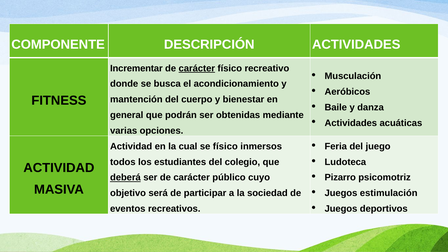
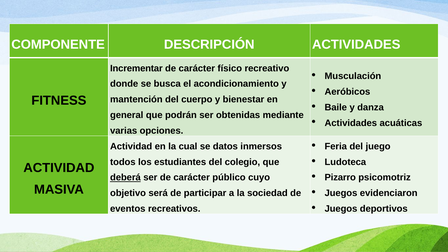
carácter at (197, 68) underline: present -> none
se físico: físico -> datos
estimulación: estimulación -> evidenciaron
